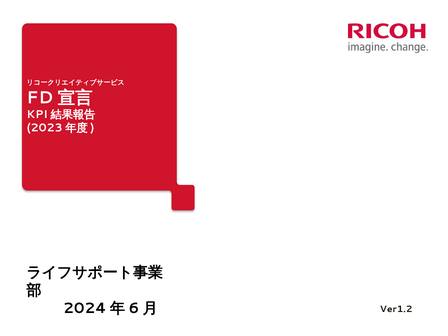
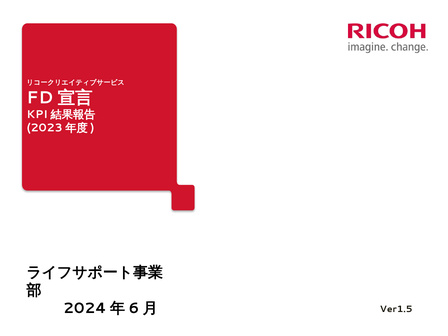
Ver1.2: Ver1.2 -> Ver1.5
